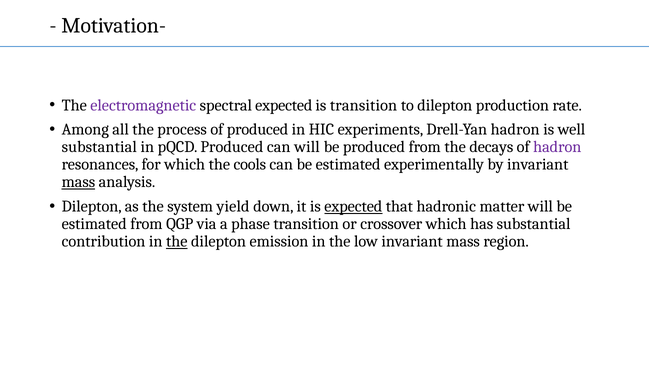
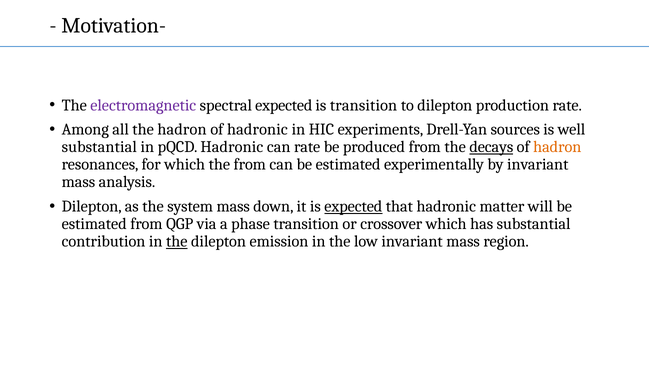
the process: process -> hadron
of produced: produced -> hadronic
Drell-Yan hadron: hadron -> sources
pQCD Produced: Produced -> Hadronic
can will: will -> rate
decays underline: none -> present
hadron at (557, 147) colour: purple -> orange
the cools: cools -> from
mass at (78, 182) underline: present -> none
system yield: yield -> mass
